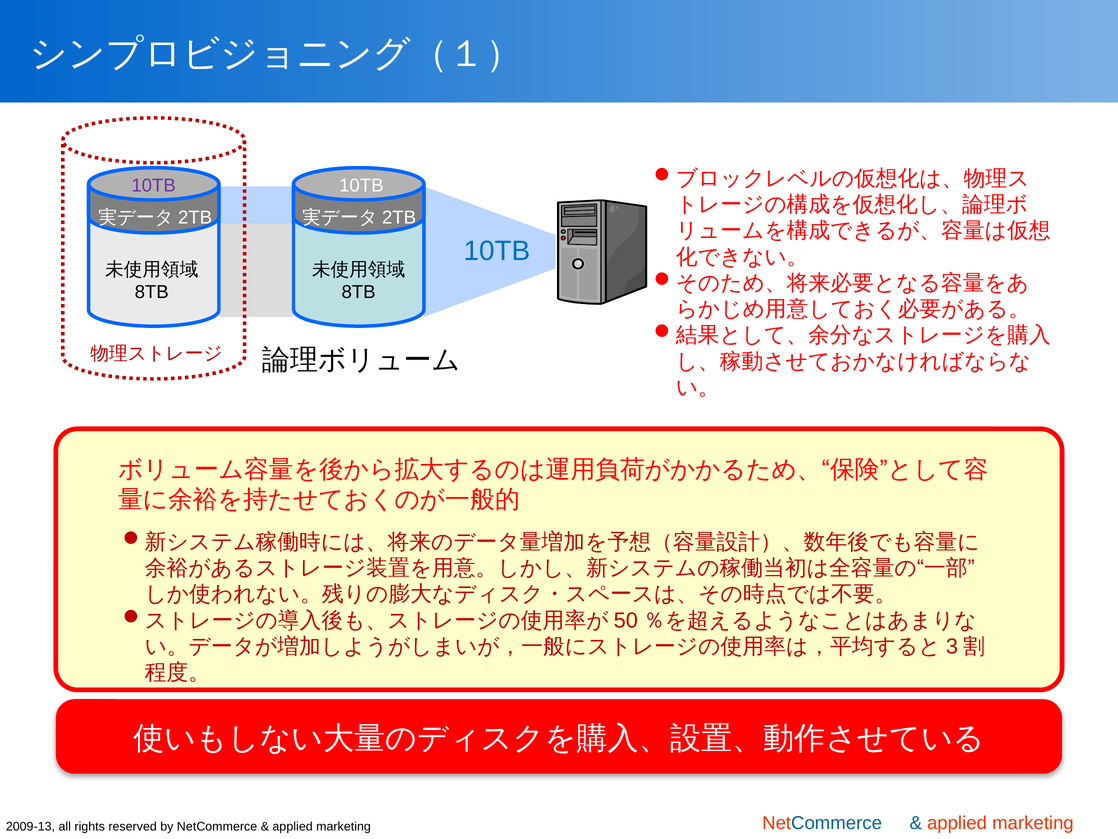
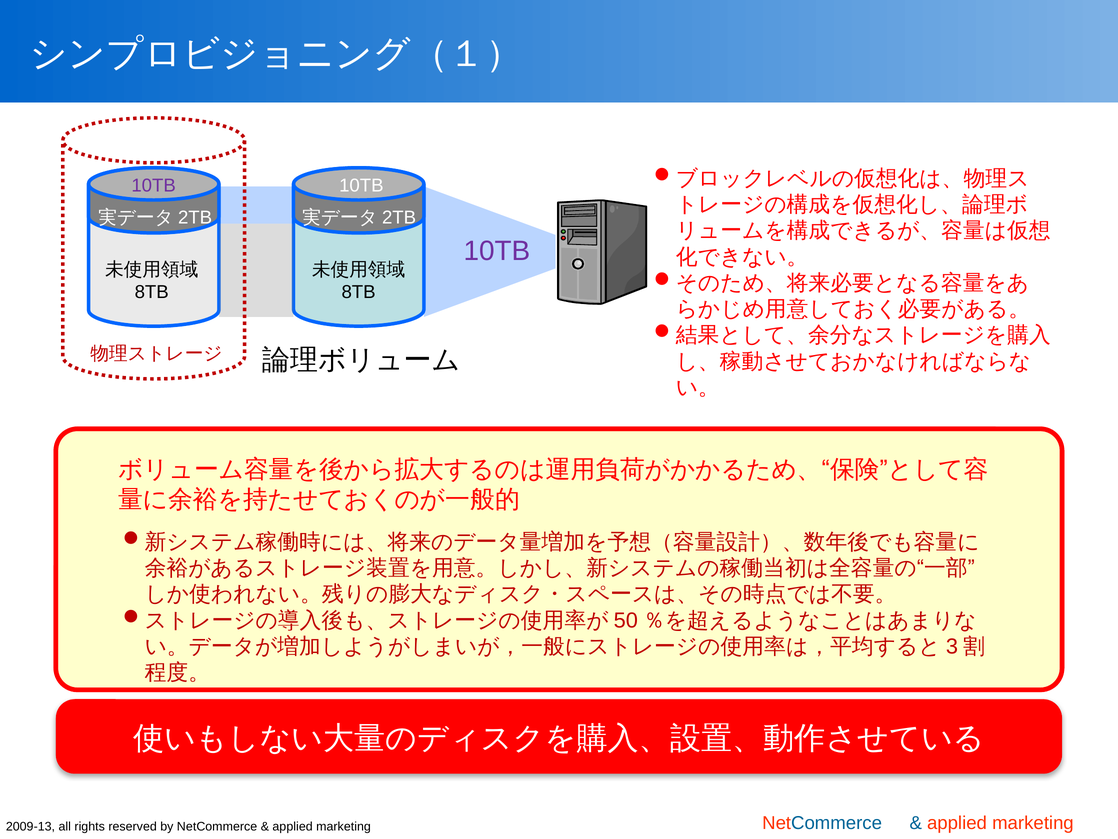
10TB at (497, 251) colour: blue -> purple
